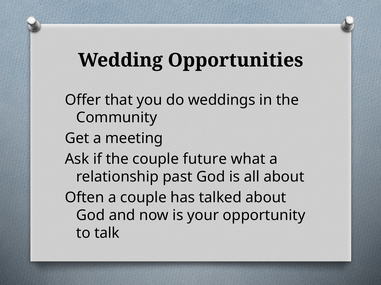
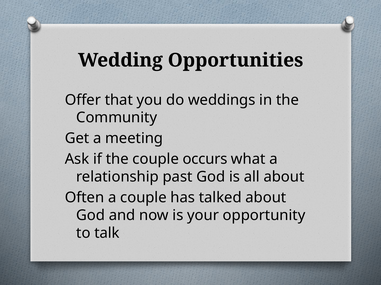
future: future -> occurs
